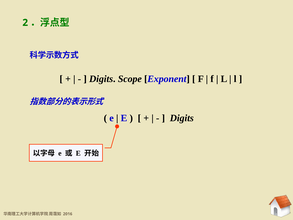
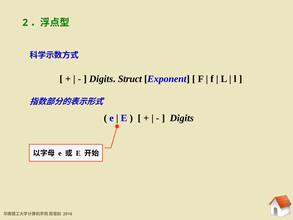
Scope: Scope -> Struct
